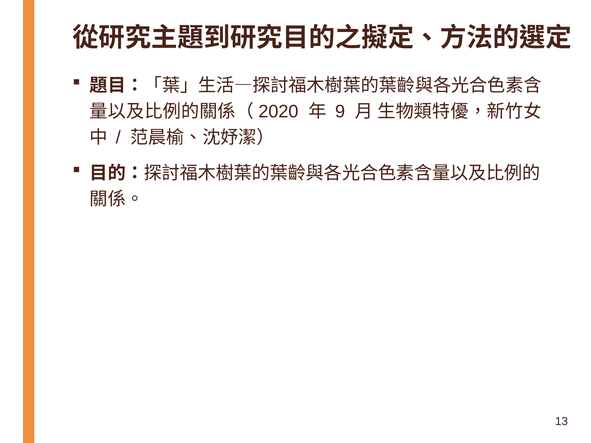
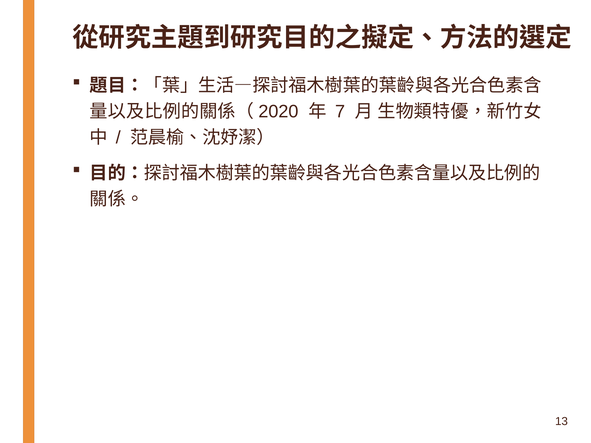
9: 9 -> 7
